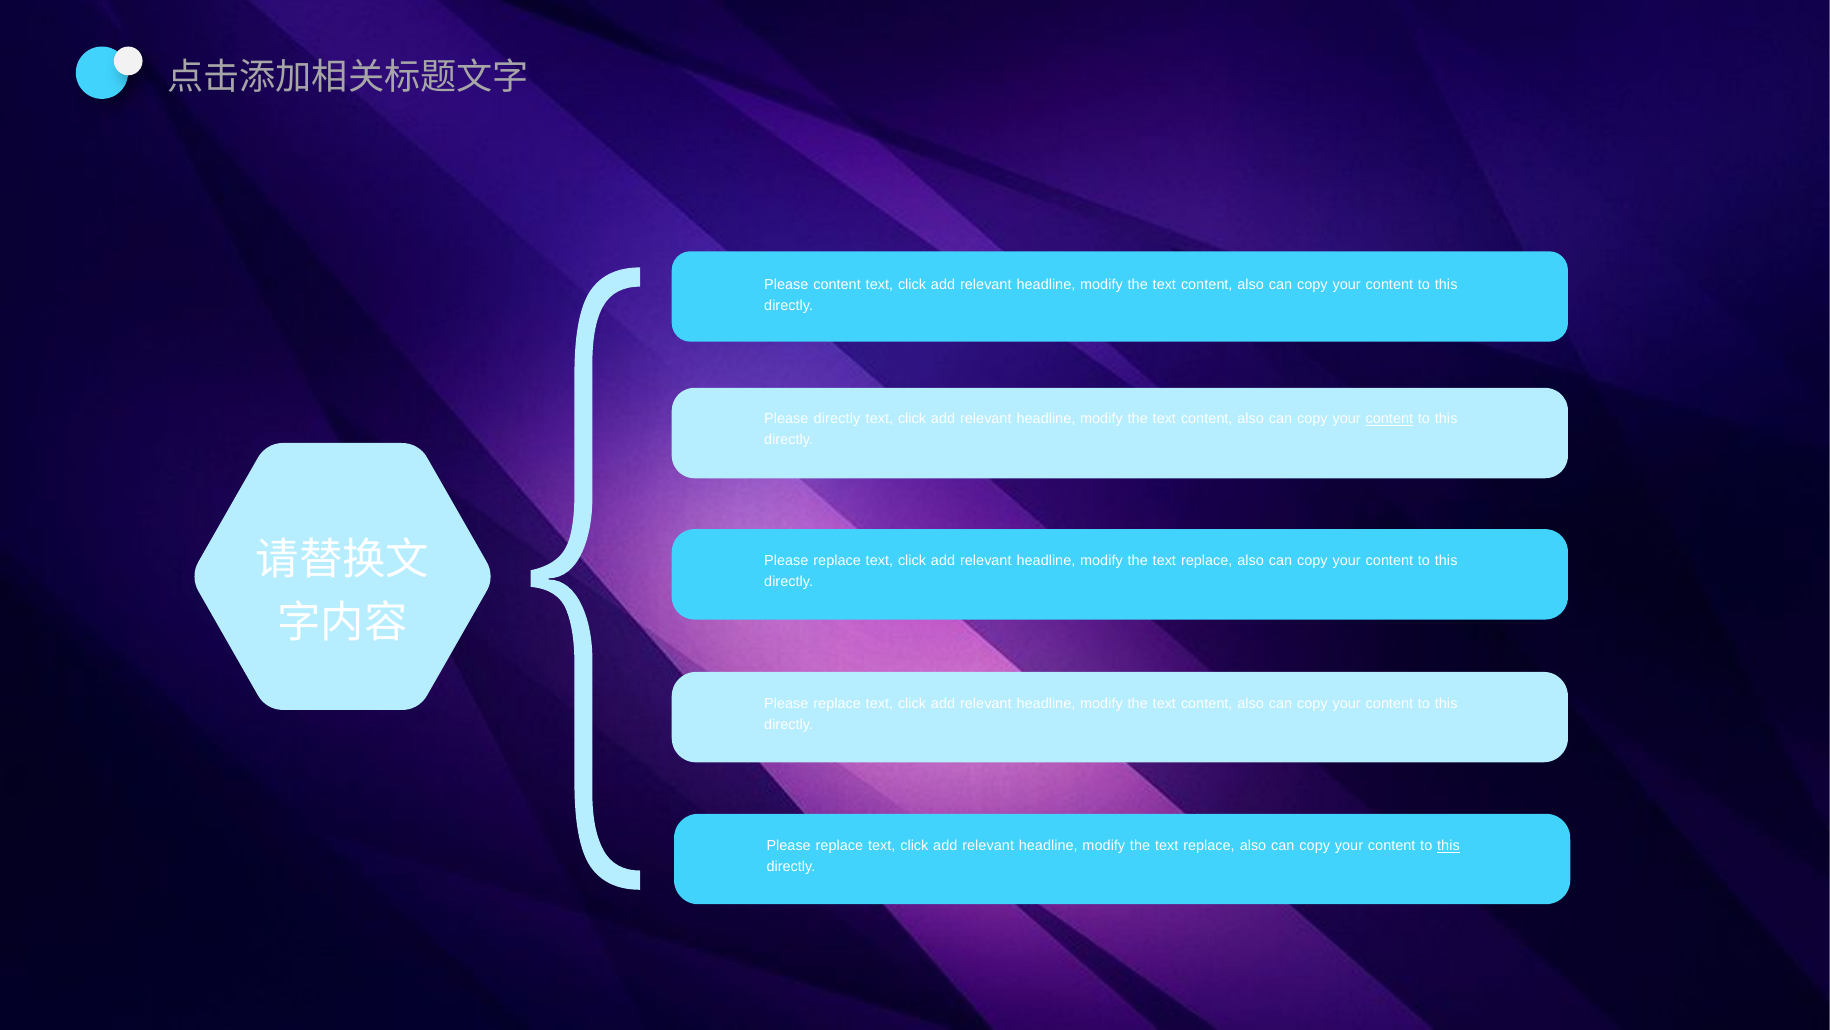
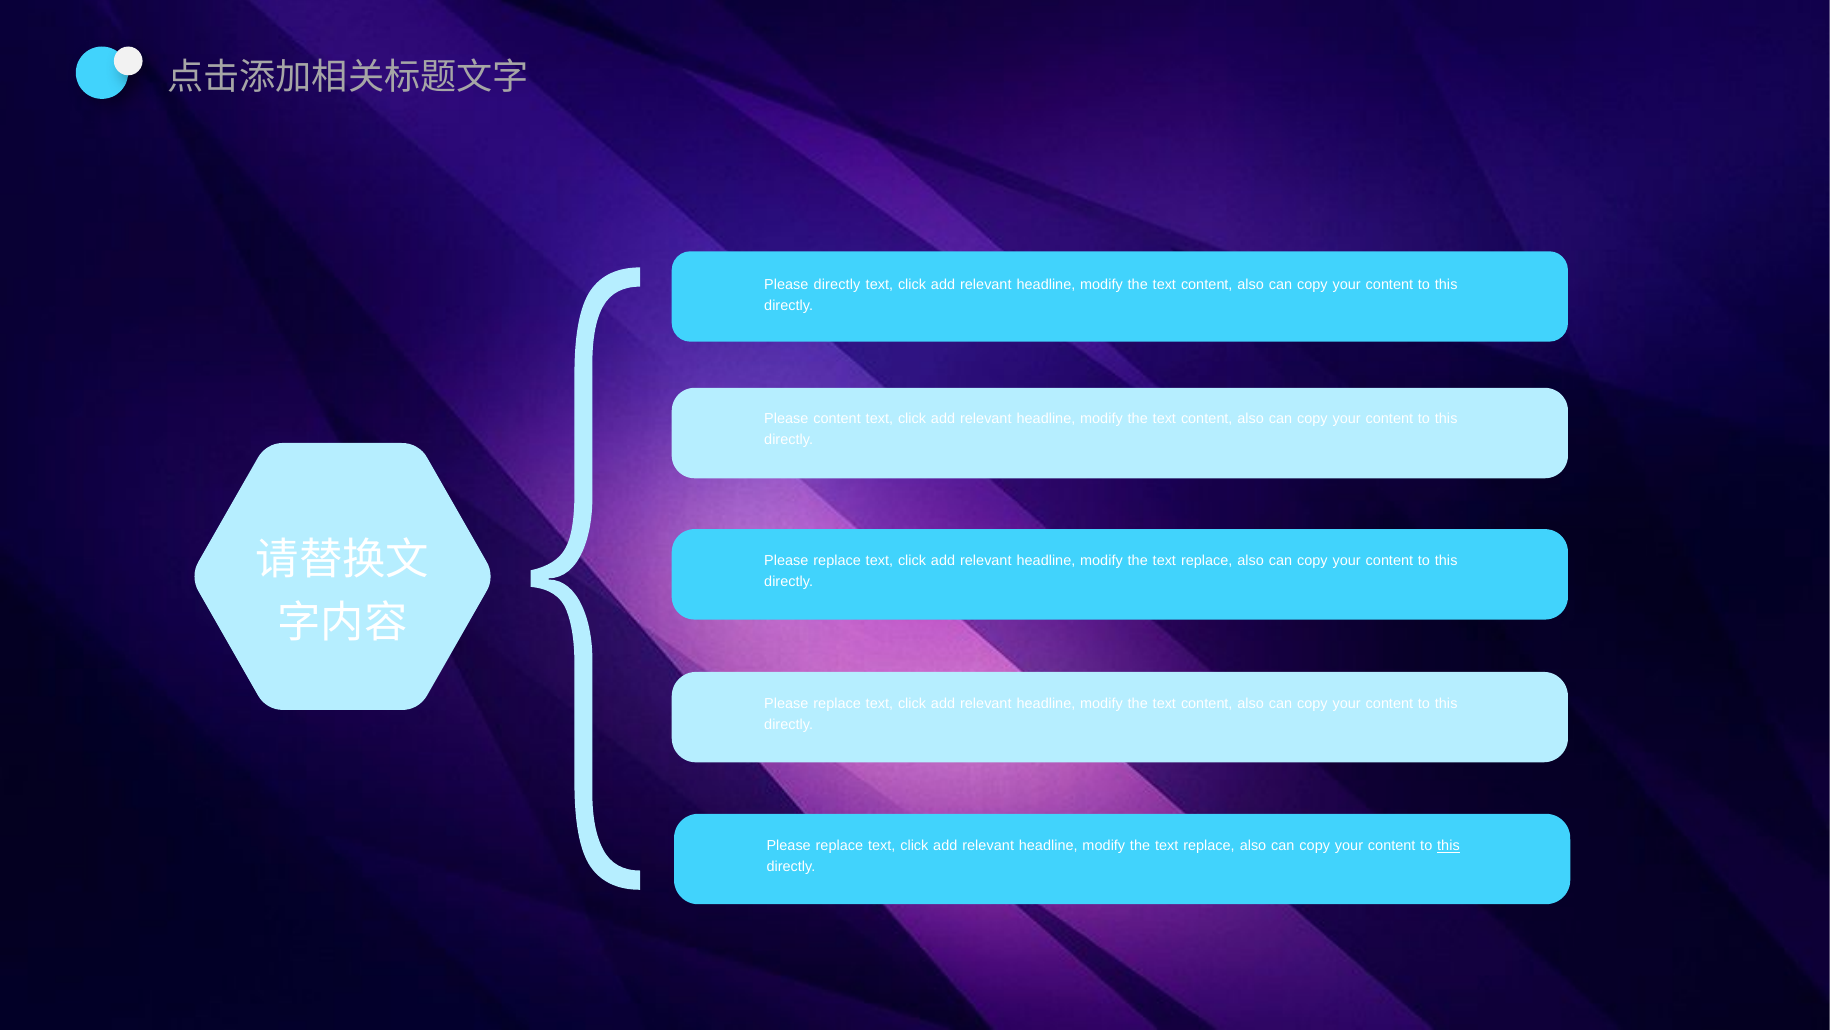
Please content: content -> directly
Please directly: directly -> content
content at (1389, 418) underline: present -> none
